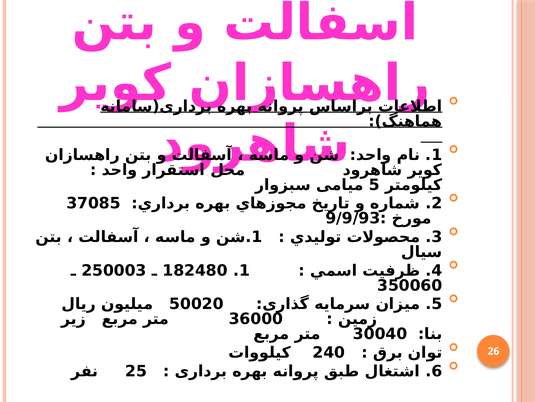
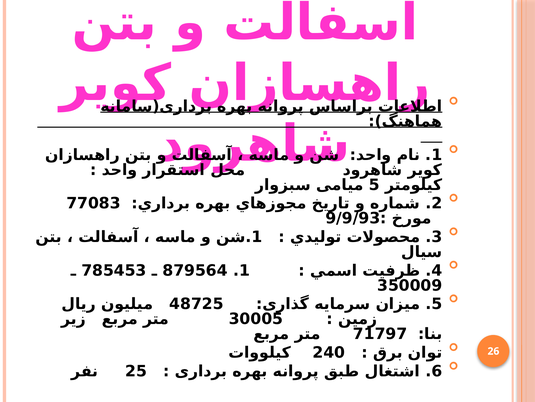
37085: 37085 -> 77083
250003: 250003 -> 785453
182480: 182480 -> 879564
350060: 350060 -> 350009
50020: 50020 -> 48725
36000: 36000 -> 30005
30040: 30040 -> 71797
